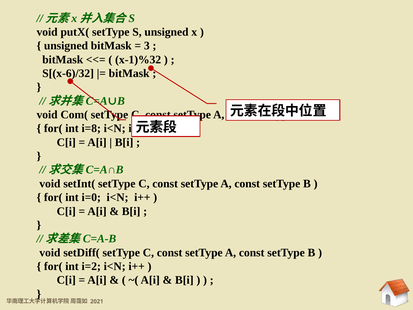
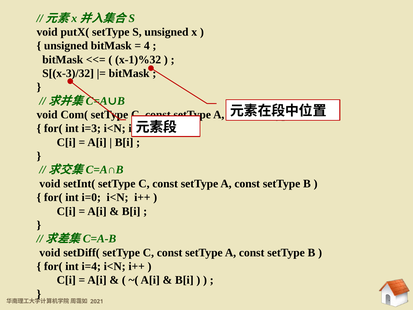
3: 3 -> 4
S[(x-6)/32: S[(x-6)/32 -> S[(x-3)/32
i=8: i=8 -> i=3
i=2: i=2 -> i=4
